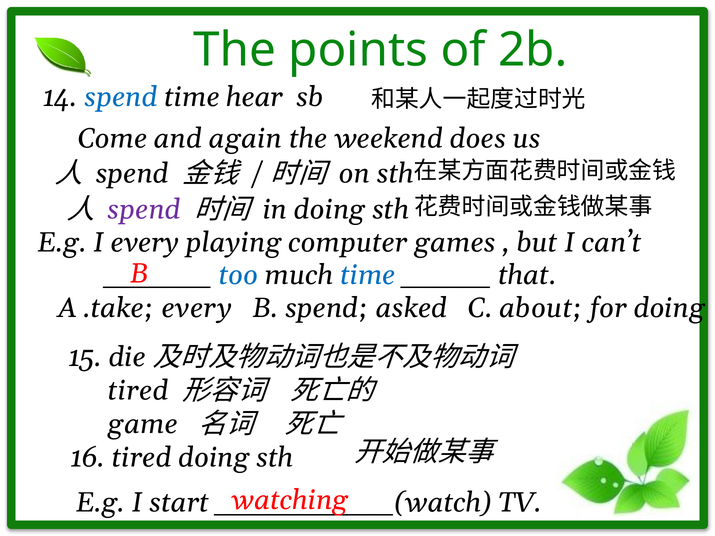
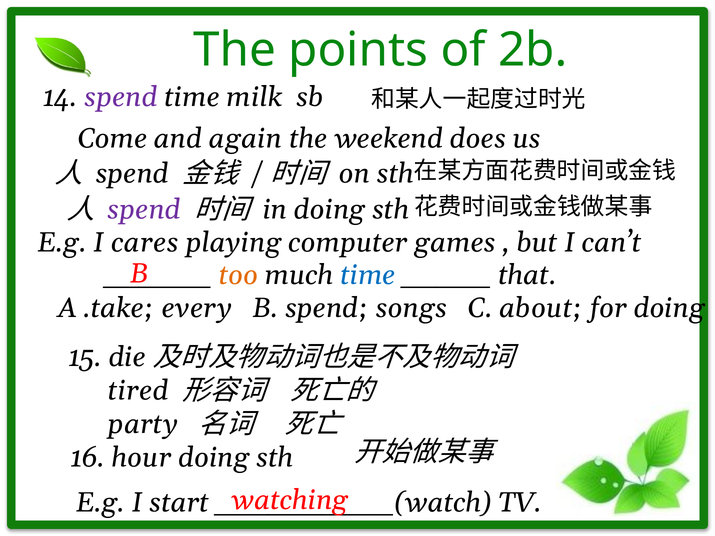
spend at (121, 97) colour: blue -> purple
hear: hear -> milk
I every: every -> cares
too colour: blue -> orange
asked: asked -> songs
game: game -> party
16 tired: tired -> hour
